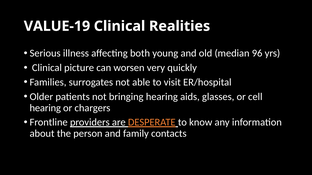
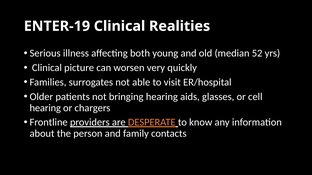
VALUE-19: VALUE-19 -> ENTER-19
96: 96 -> 52
